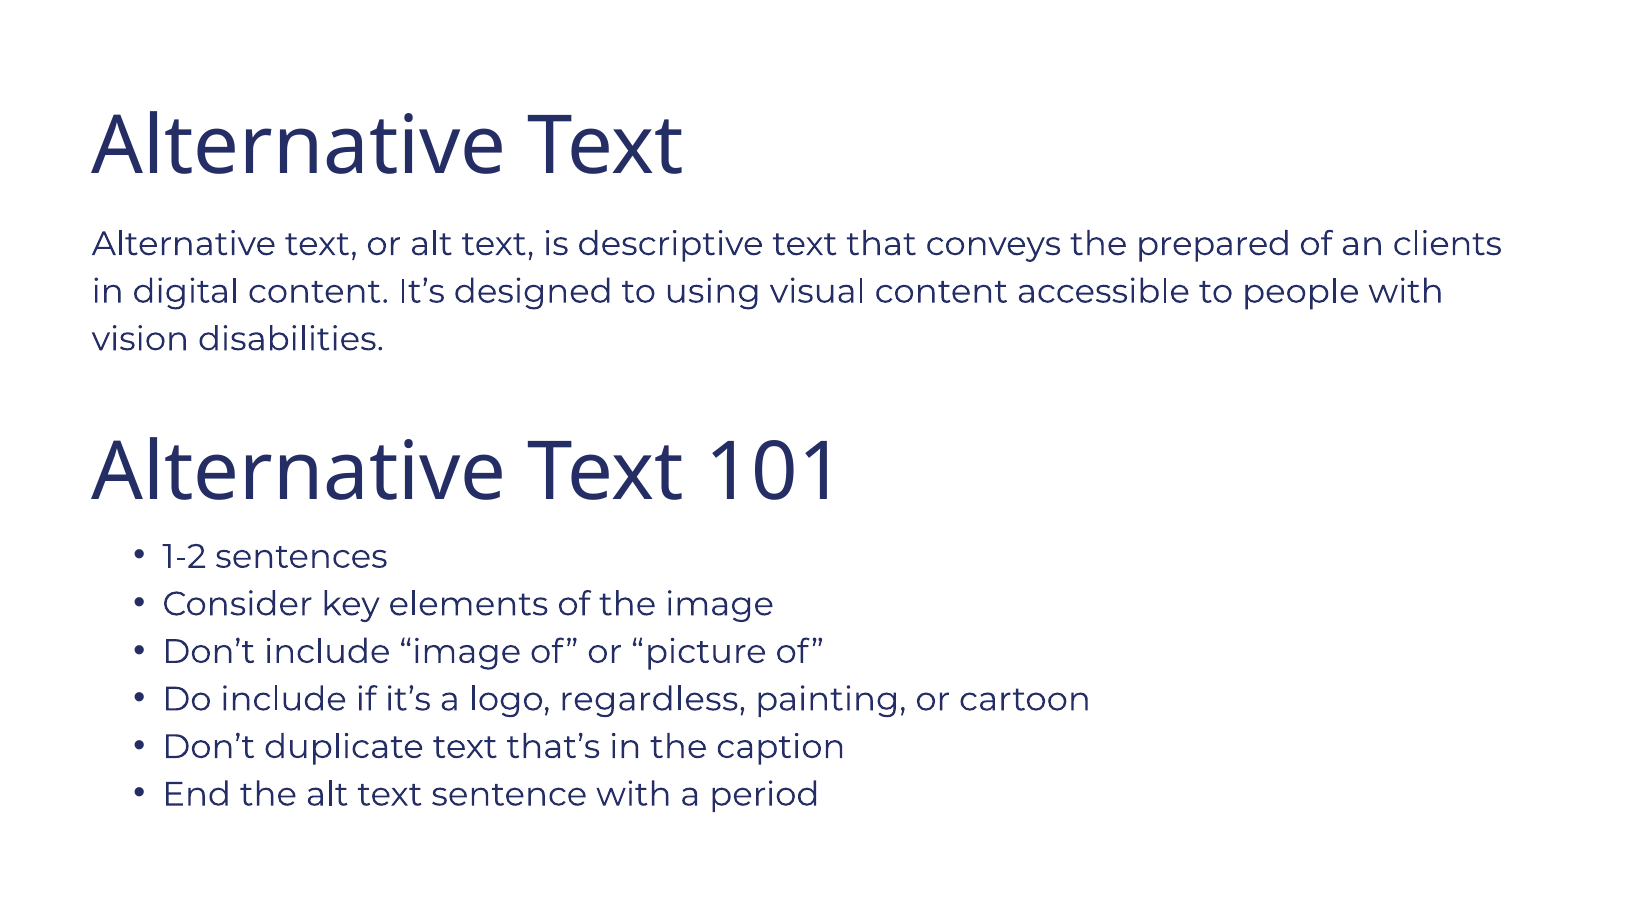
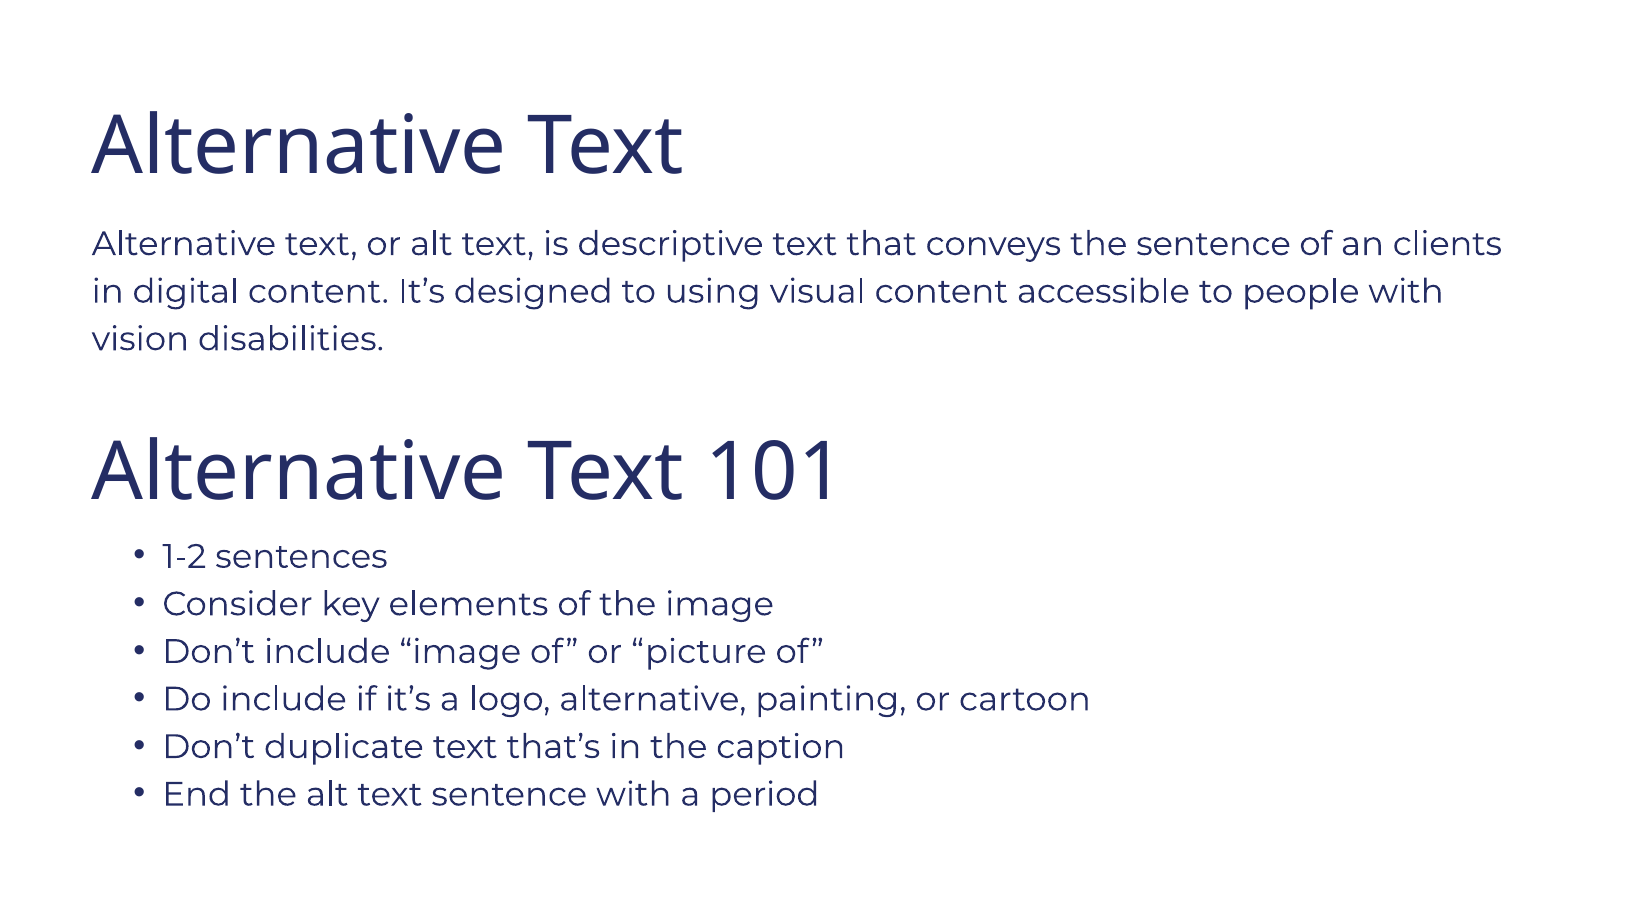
the prepared: prepared -> sentence
logo regardless: regardless -> alternative
